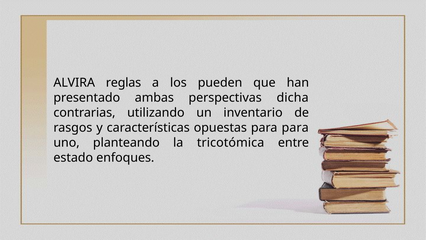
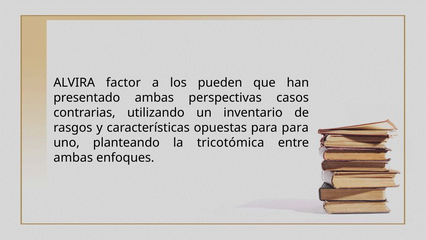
reglas: reglas -> factor
dicha: dicha -> casos
estado at (73, 157): estado -> ambas
